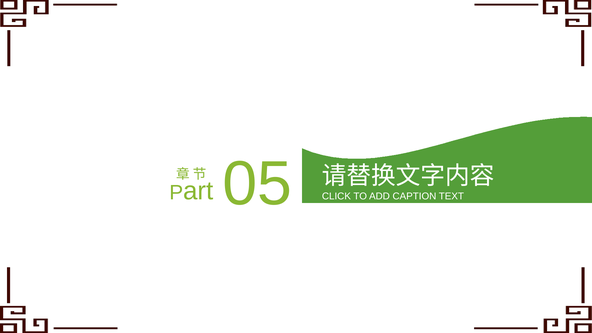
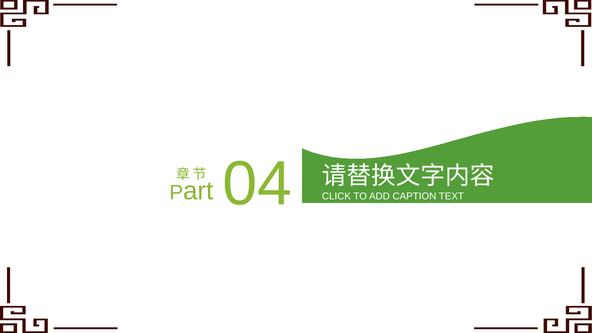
05: 05 -> 04
